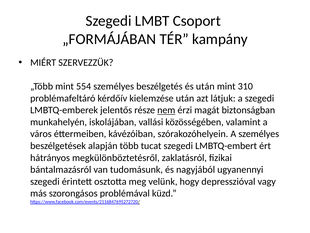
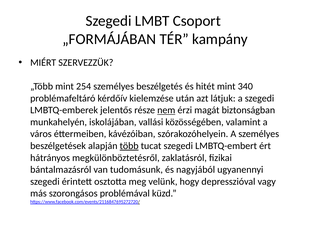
554: 554 -> 254
és után: után -> hitét
310: 310 -> 340
több underline: none -> present
